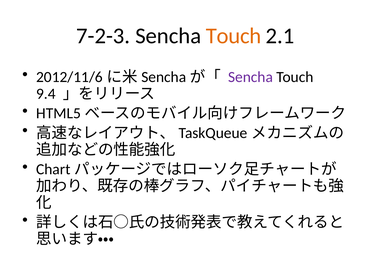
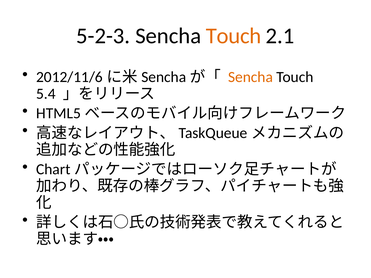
7-2-3: 7-2-3 -> 5-2-3
Sencha at (251, 77) colour: purple -> orange
9.4: 9.4 -> 5.4
